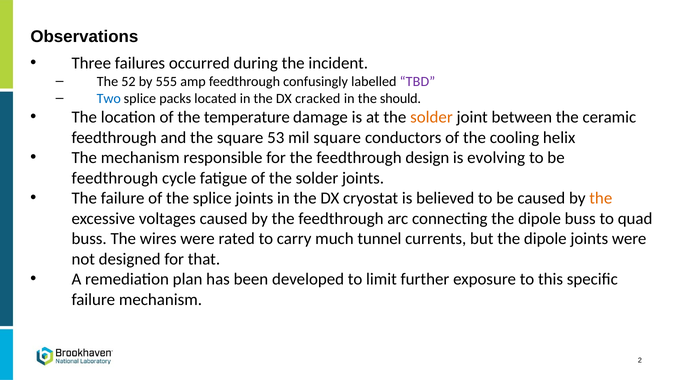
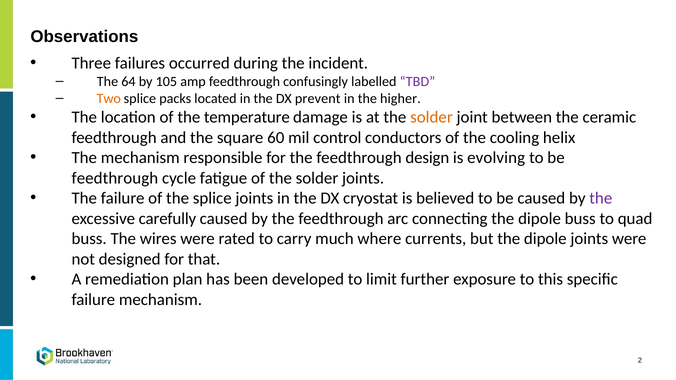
52: 52 -> 64
555: 555 -> 105
Two colour: blue -> orange
cracked: cracked -> prevent
should: should -> higher
53: 53 -> 60
mil square: square -> control
the at (601, 198) colour: orange -> purple
voltages: voltages -> carefully
tunnel: tunnel -> where
